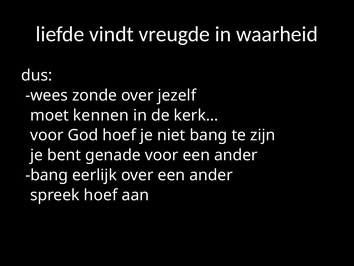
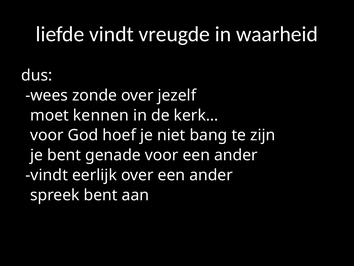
bang at (47, 175): bang -> vindt
spreek hoef: hoef -> bent
